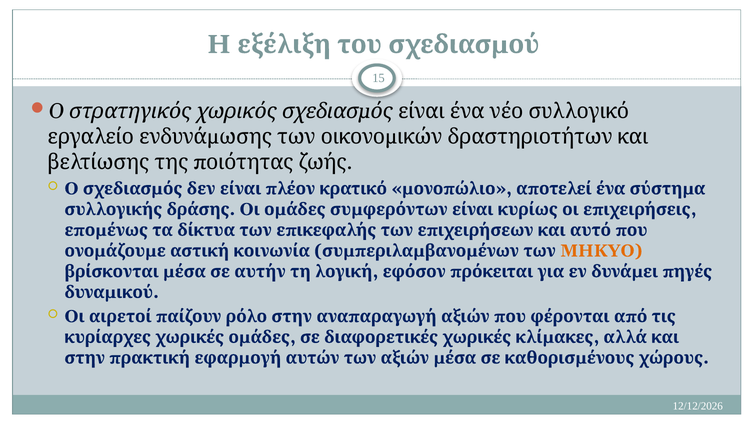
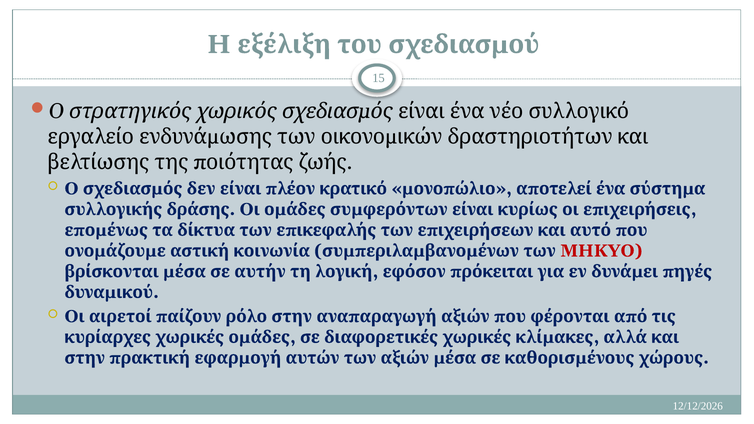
ΜΗΚΥΟ colour: orange -> red
